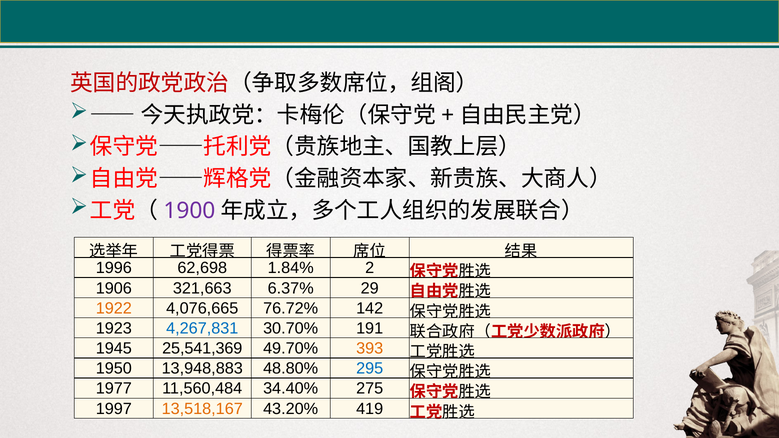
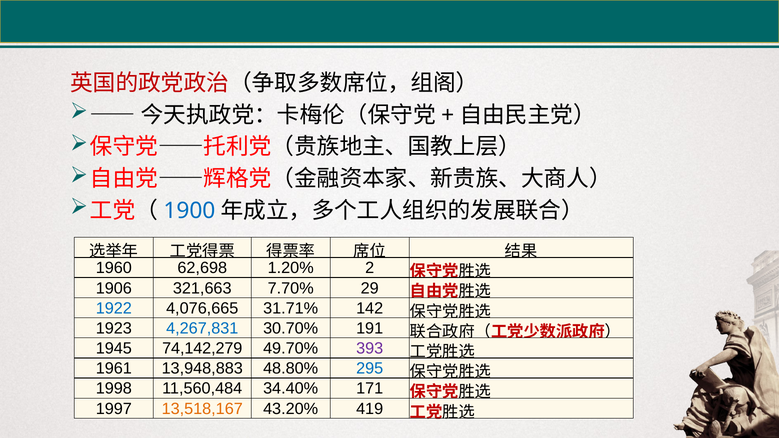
1900 colour: purple -> blue
1996: 1996 -> 1960
1.84%: 1.84% -> 1.20%
6.37%: 6.37% -> 7.70%
1922 colour: orange -> blue
76.72%: 76.72% -> 31.71%
25,541,369: 25,541,369 -> 74,142,279
393 colour: orange -> purple
1950: 1950 -> 1961
1977: 1977 -> 1998
275: 275 -> 171
